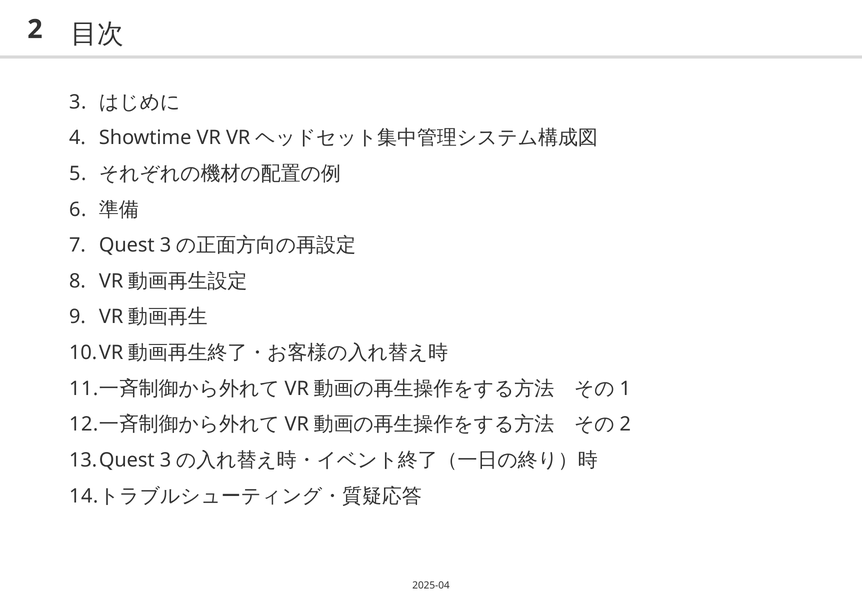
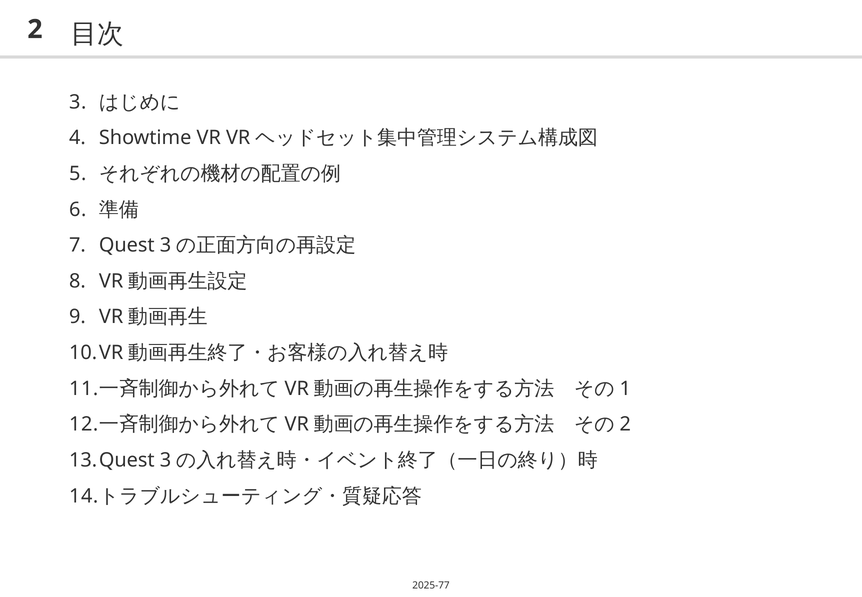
2025-04: 2025-04 -> 2025-77
